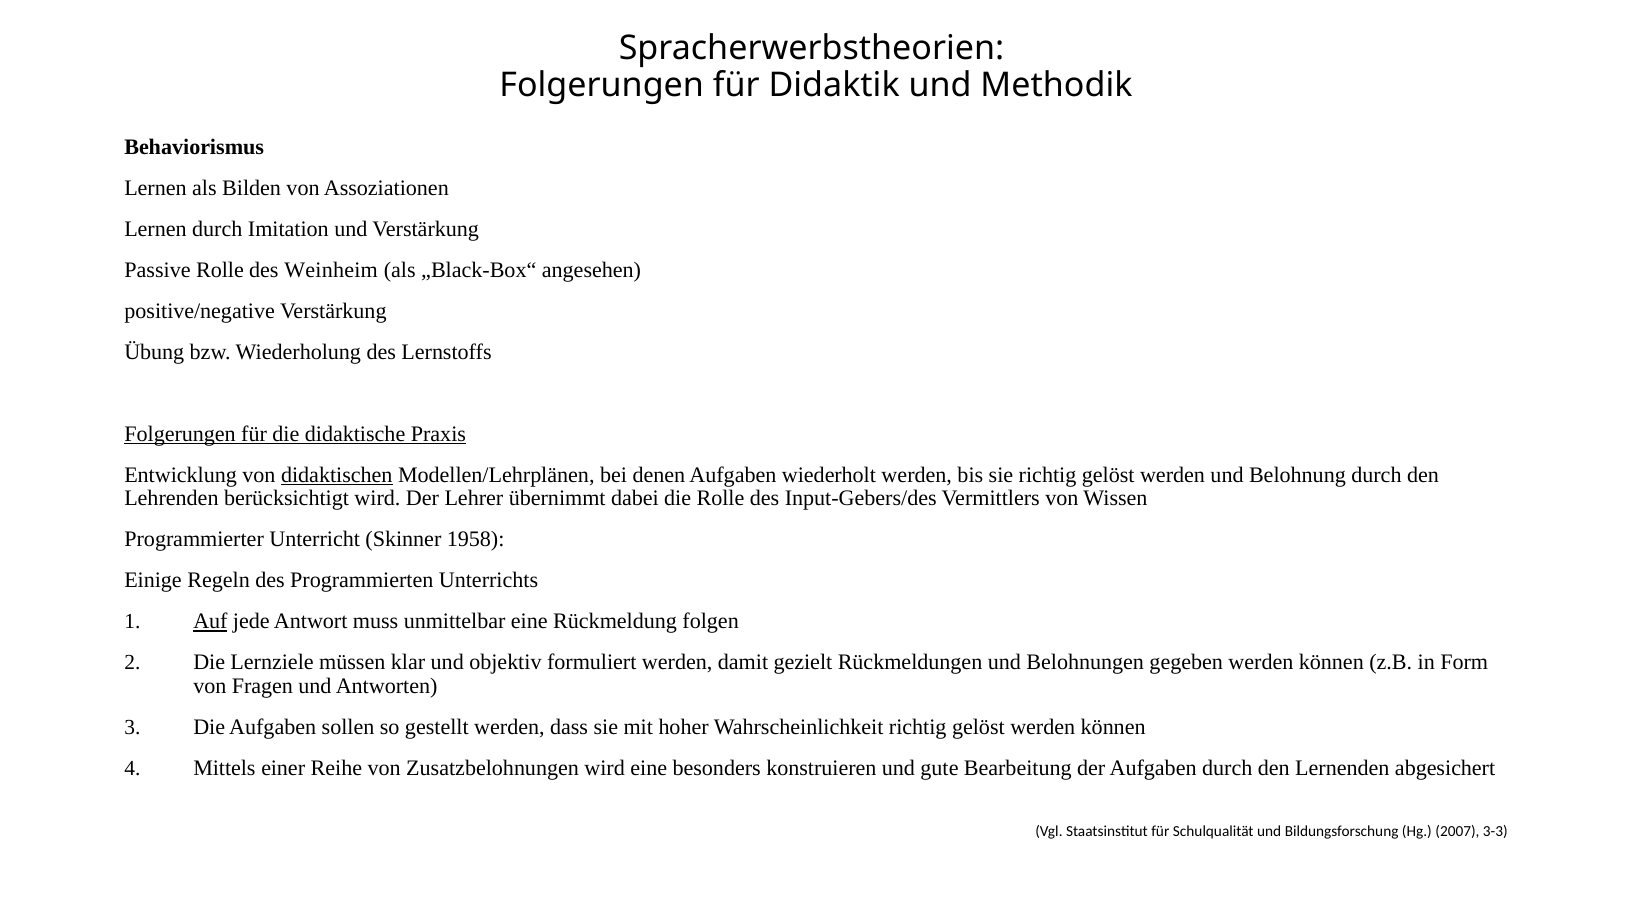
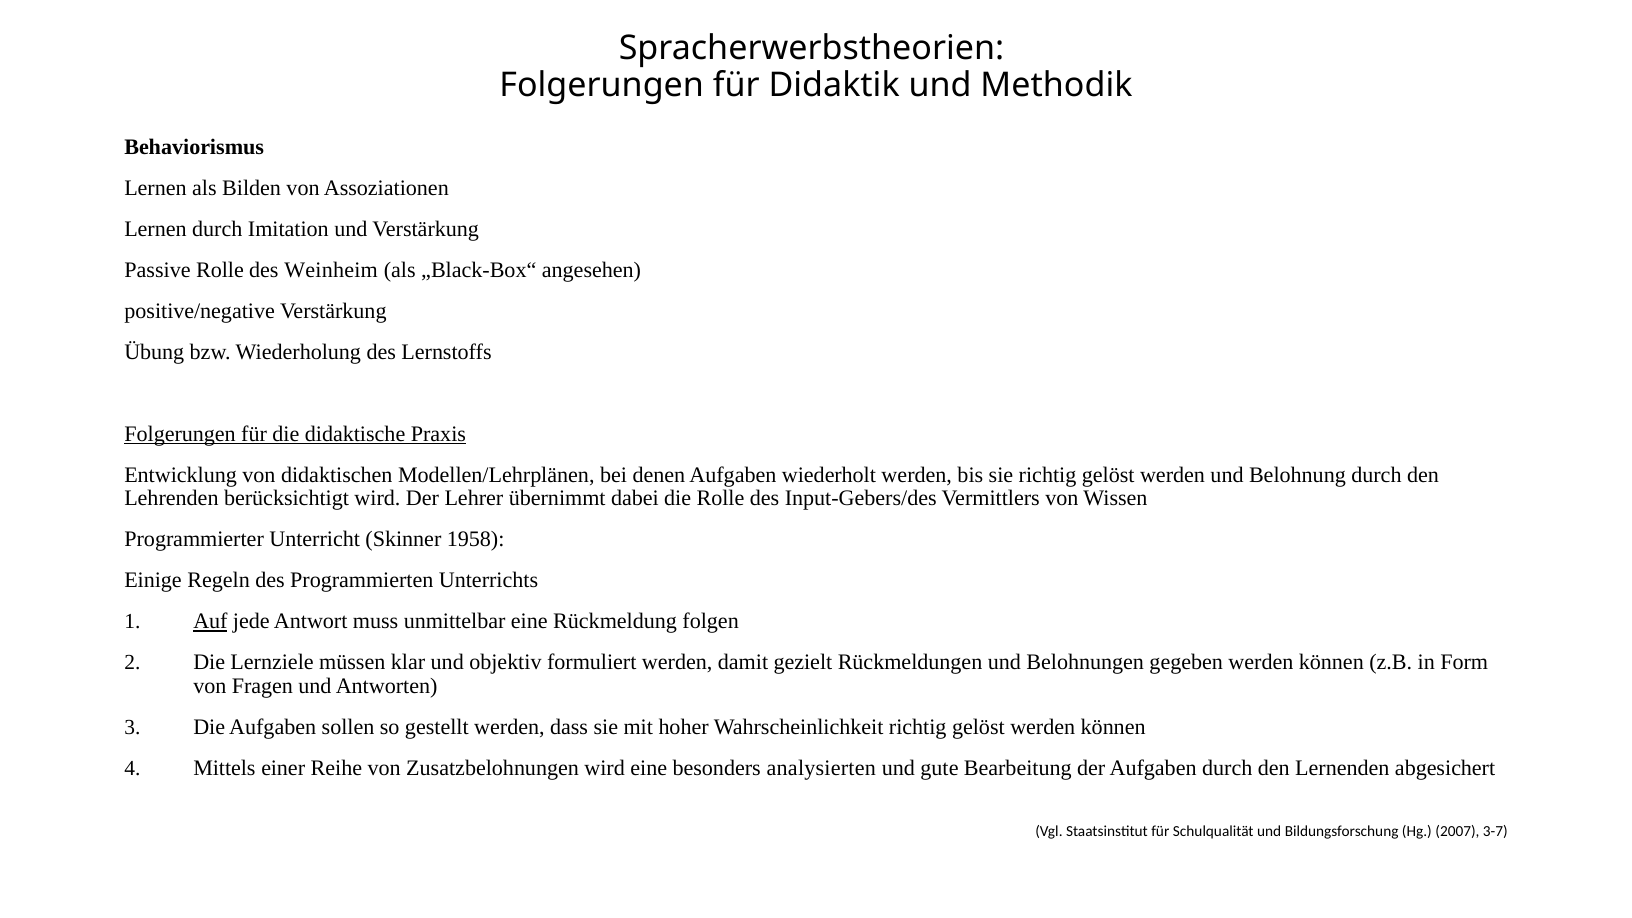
didaktischen underline: present -> none
konstruieren: konstruieren -> analysierten
3-3: 3-3 -> 3-7
